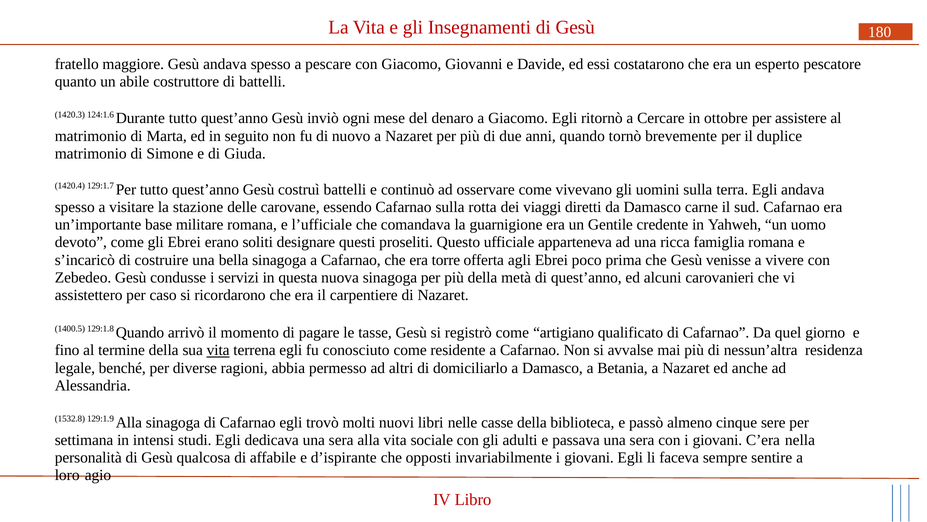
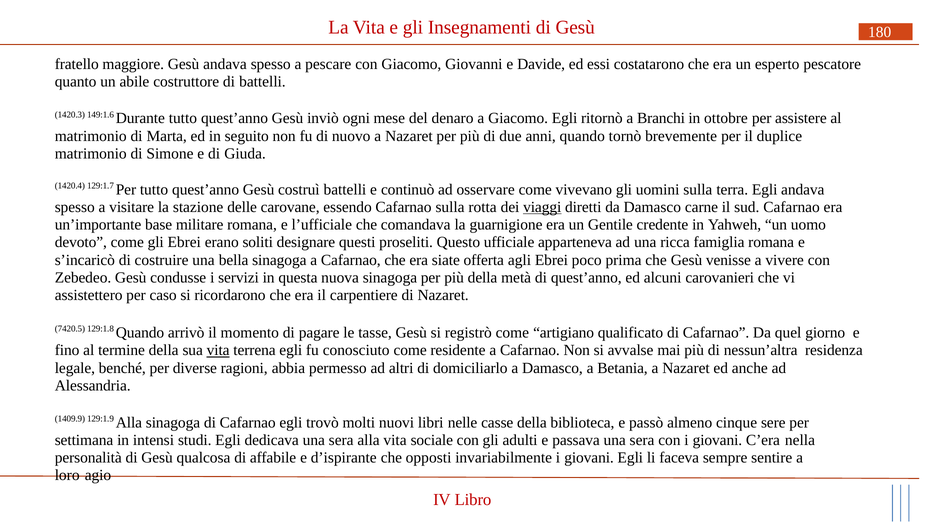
124:1.6: 124:1.6 -> 149:1.6
Cercare: Cercare -> Branchi
viaggi underline: none -> present
torre: torre -> siate
1400.5: 1400.5 -> 7420.5
1532.8: 1532.8 -> 1409.9
